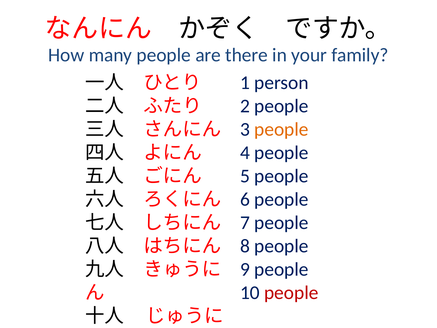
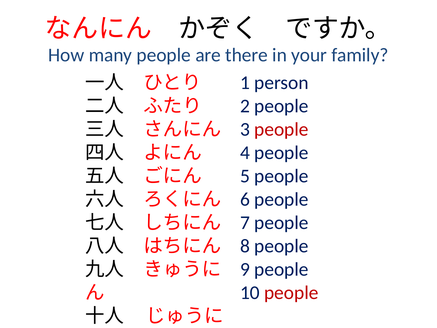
people at (281, 129) colour: orange -> red
